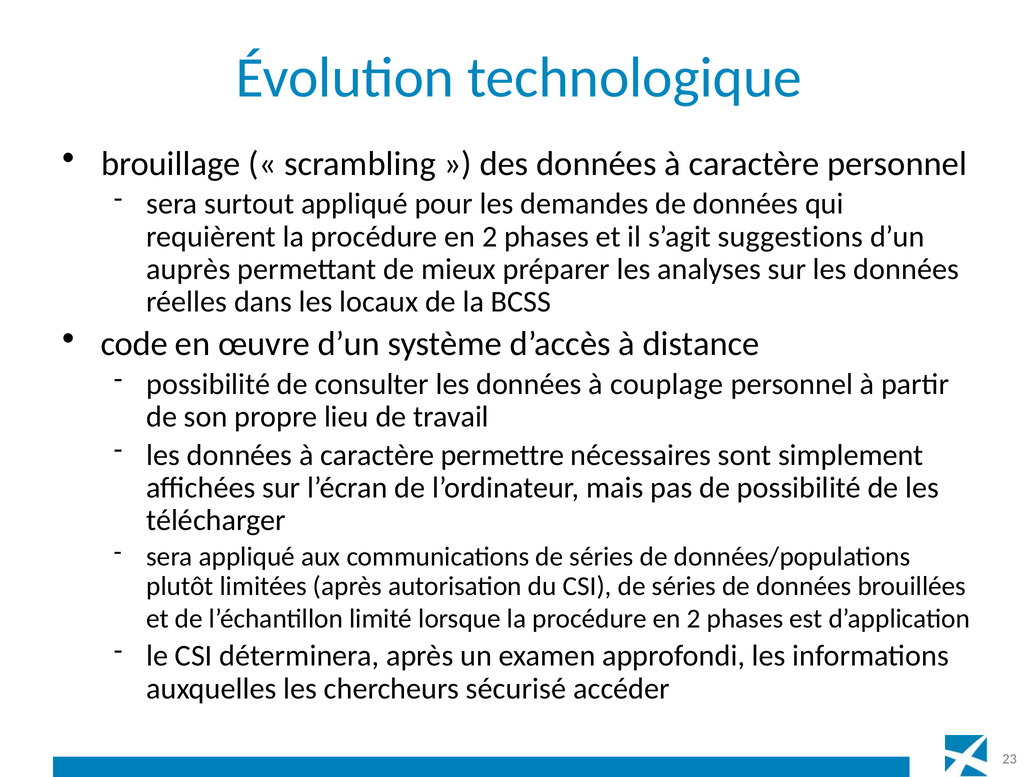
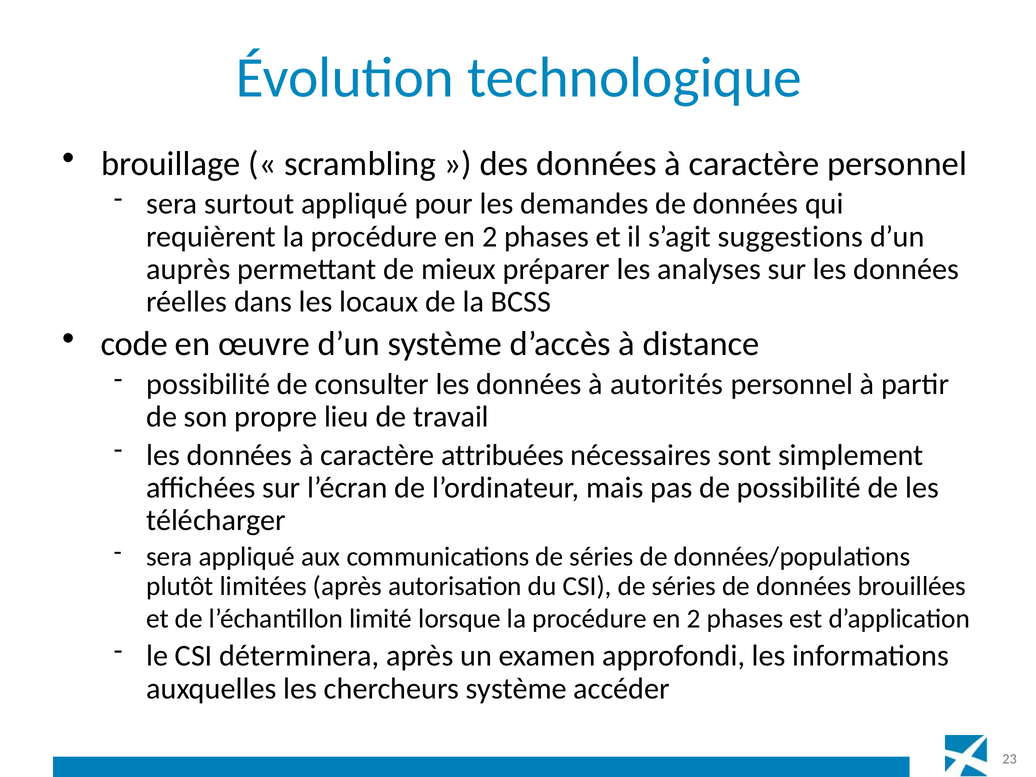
couplage: couplage -> autorités
permettre: permettre -> attribuées
chercheurs sécurisé: sécurisé -> système
